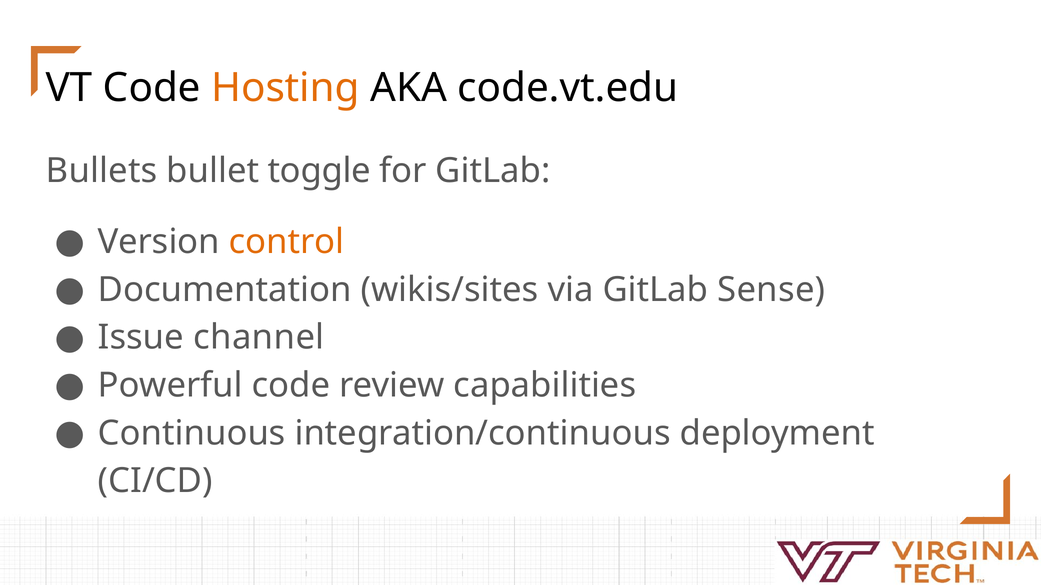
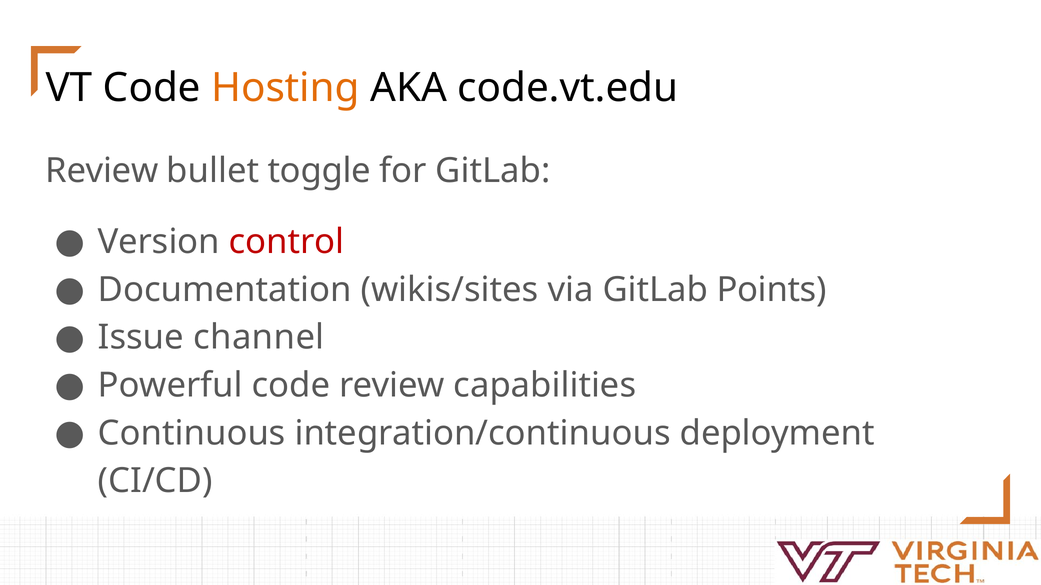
Bullets at (102, 171): Bullets -> Review
control colour: orange -> red
Sense: Sense -> Points
